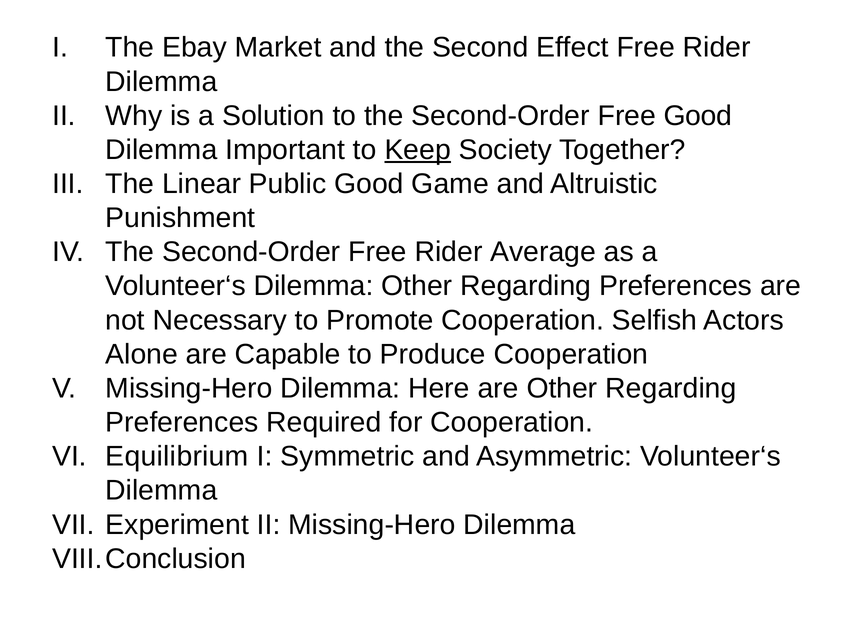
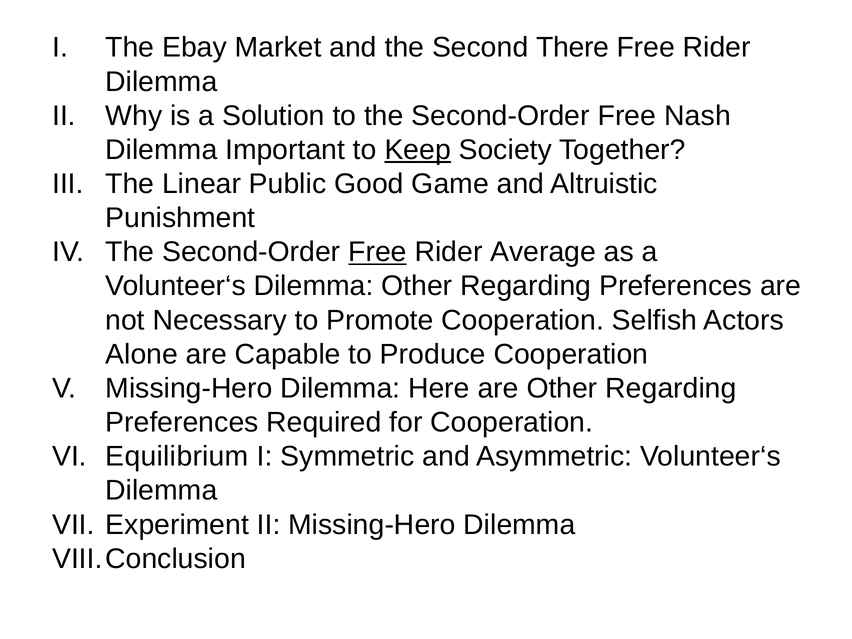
Effect: Effect -> There
Free Good: Good -> Nash
Free at (377, 252) underline: none -> present
